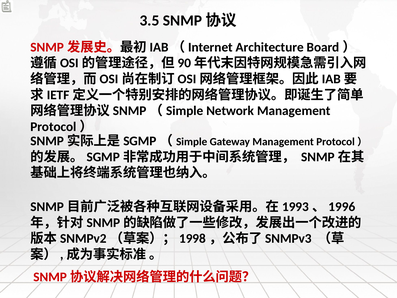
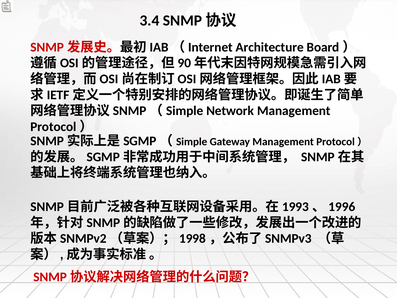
3.5: 3.5 -> 3.4
